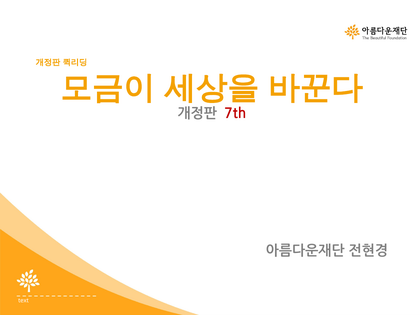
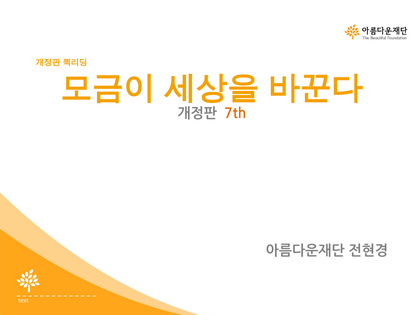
7th colour: red -> orange
